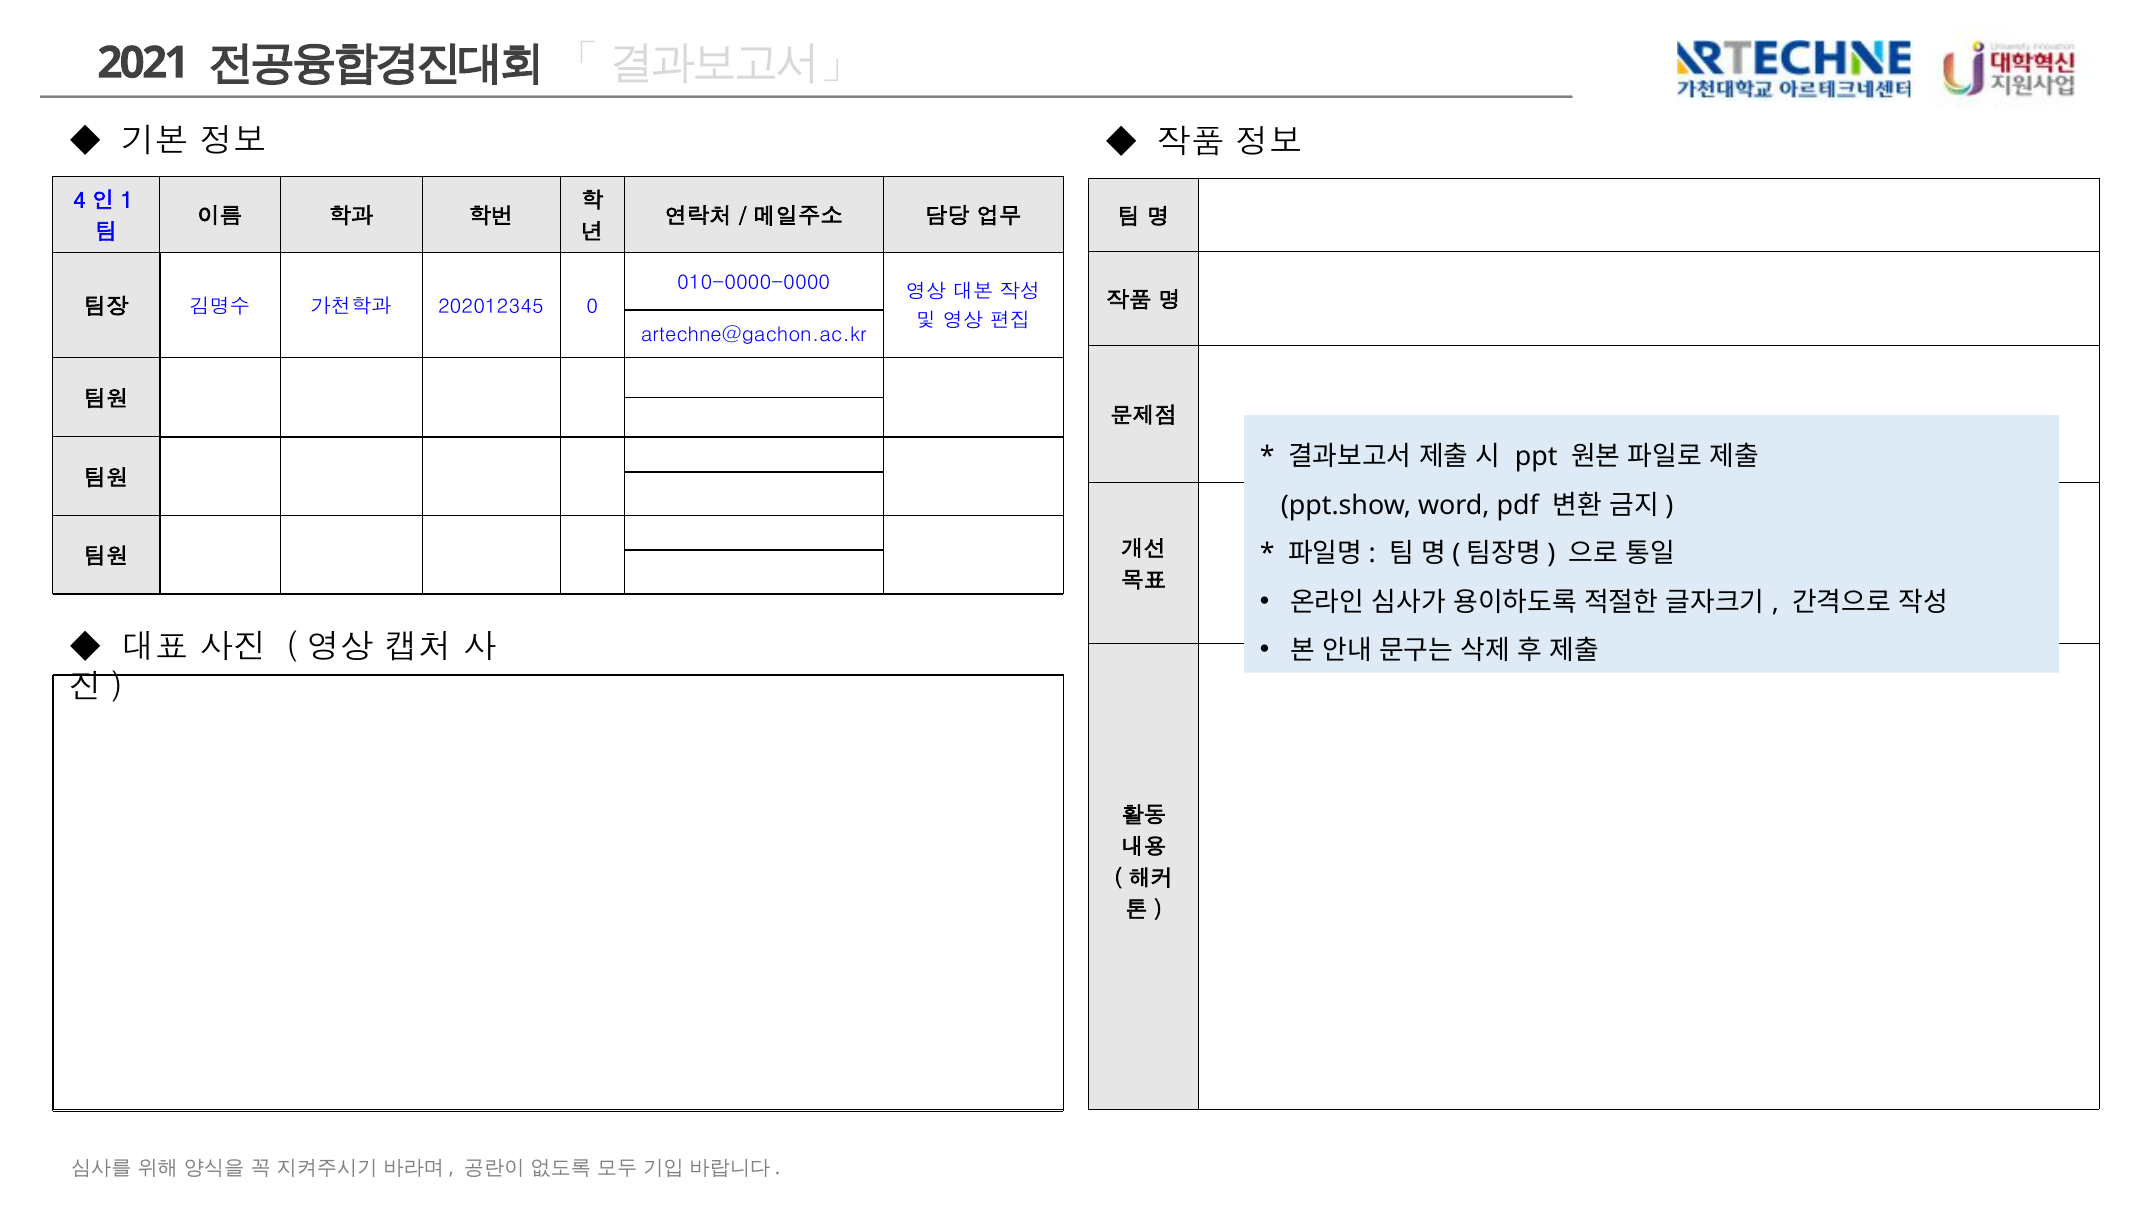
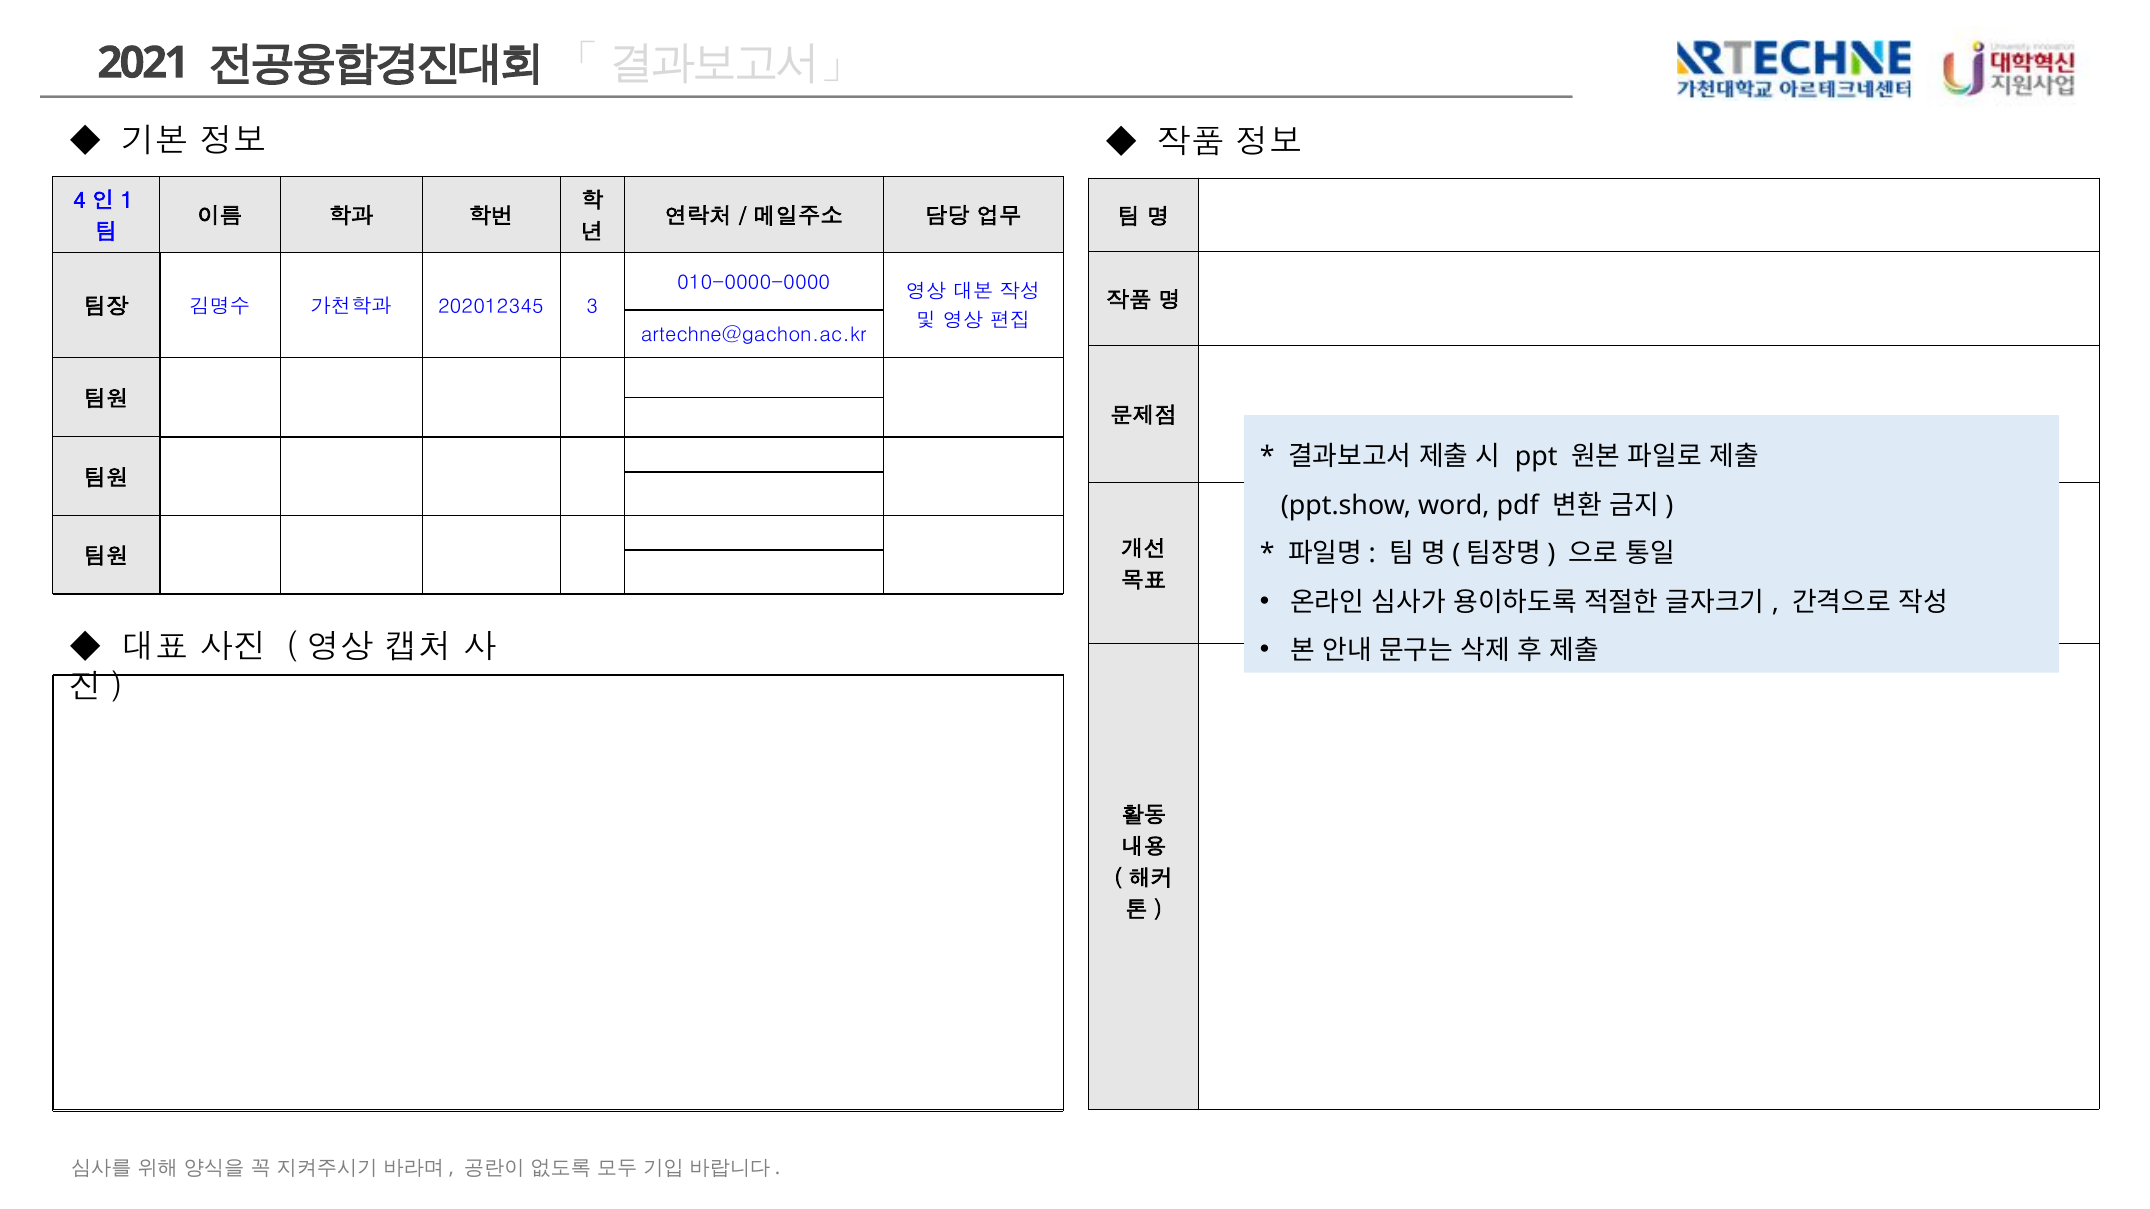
202012345 0: 0 -> 3
